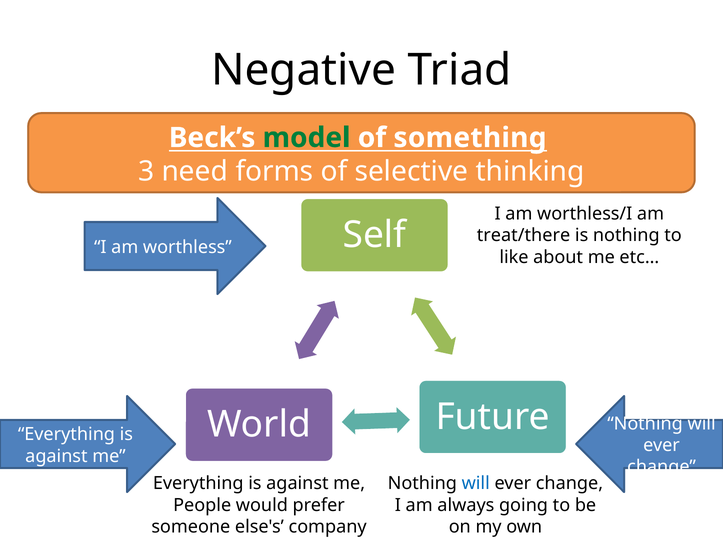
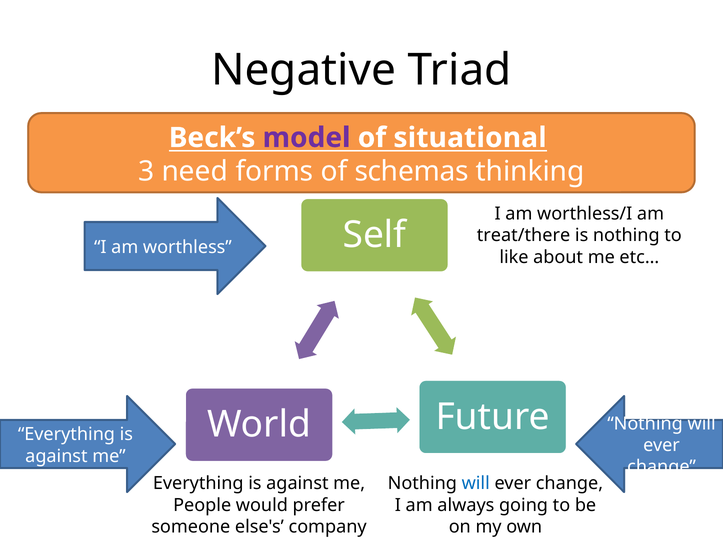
model colour: green -> purple
something: something -> situational
selective: selective -> schemas
